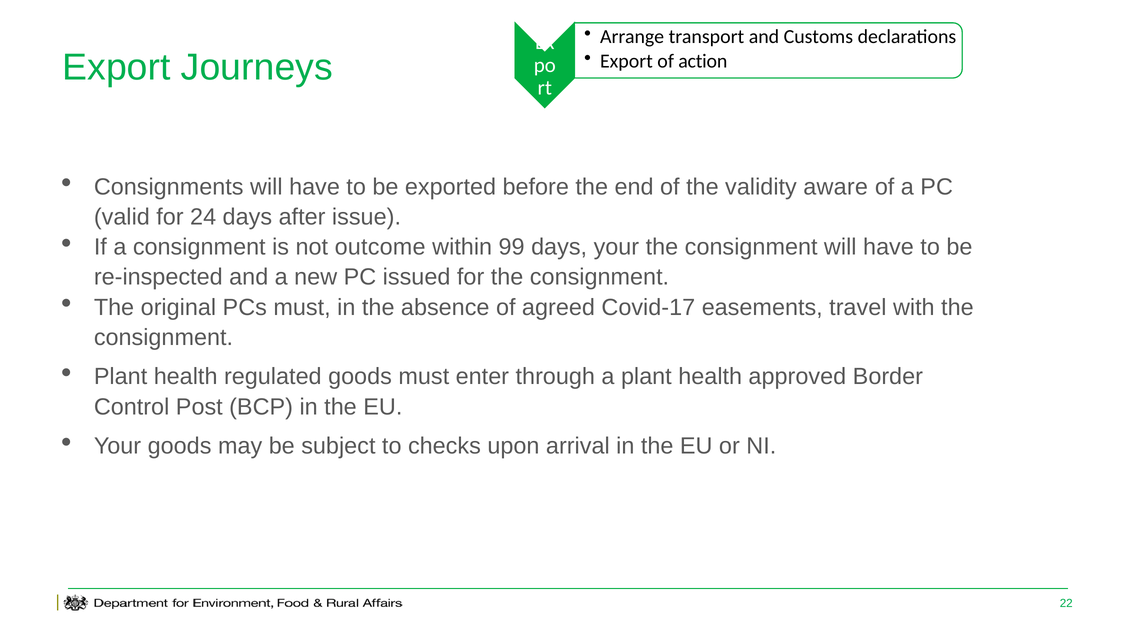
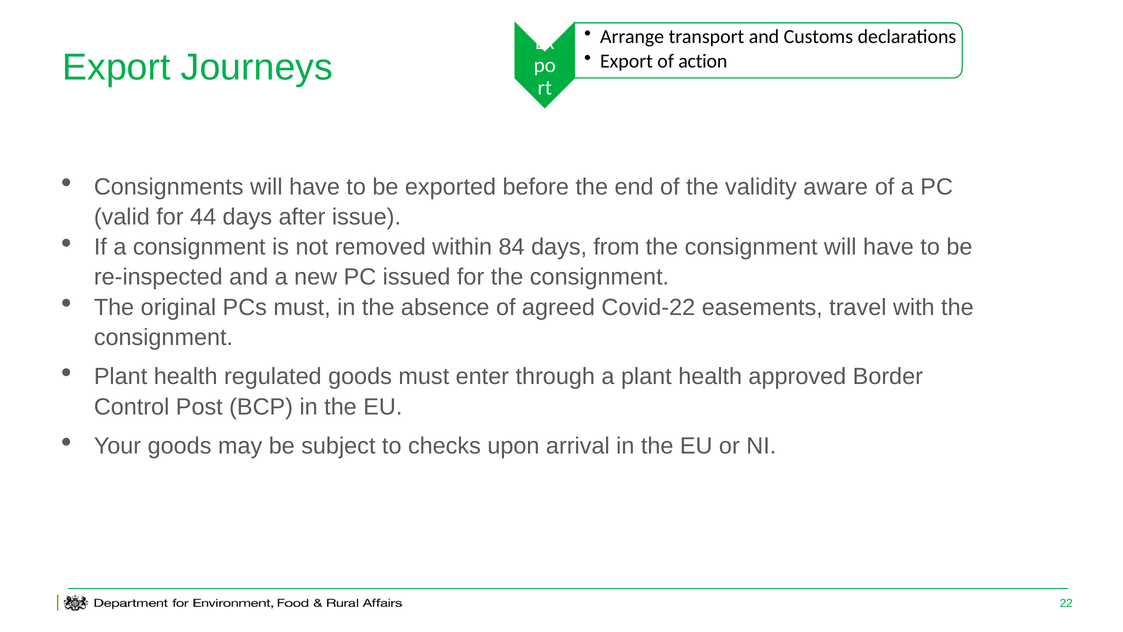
24: 24 -> 44
outcome: outcome -> removed
99: 99 -> 84
days your: your -> from
Covid-17: Covid-17 -> Covid-22
